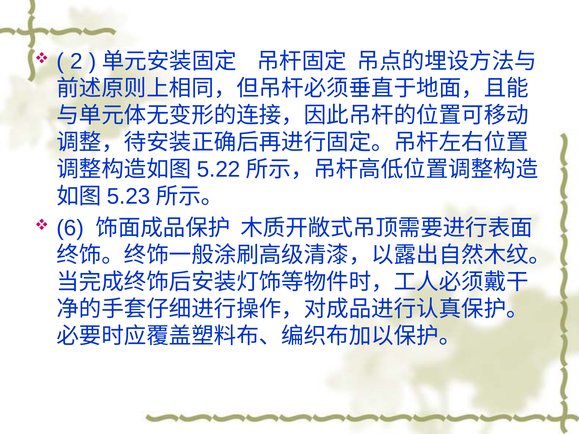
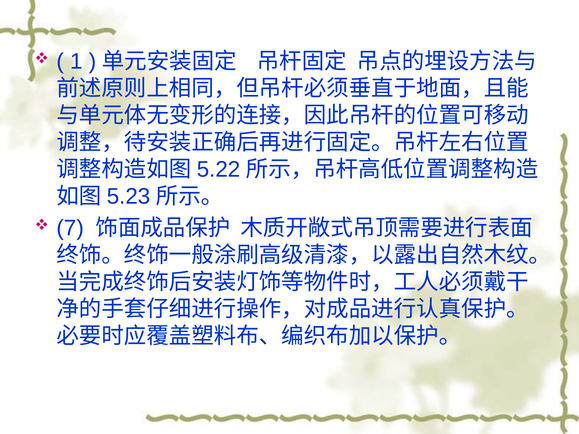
2: 2 -> 1
6: 6 -> 7
